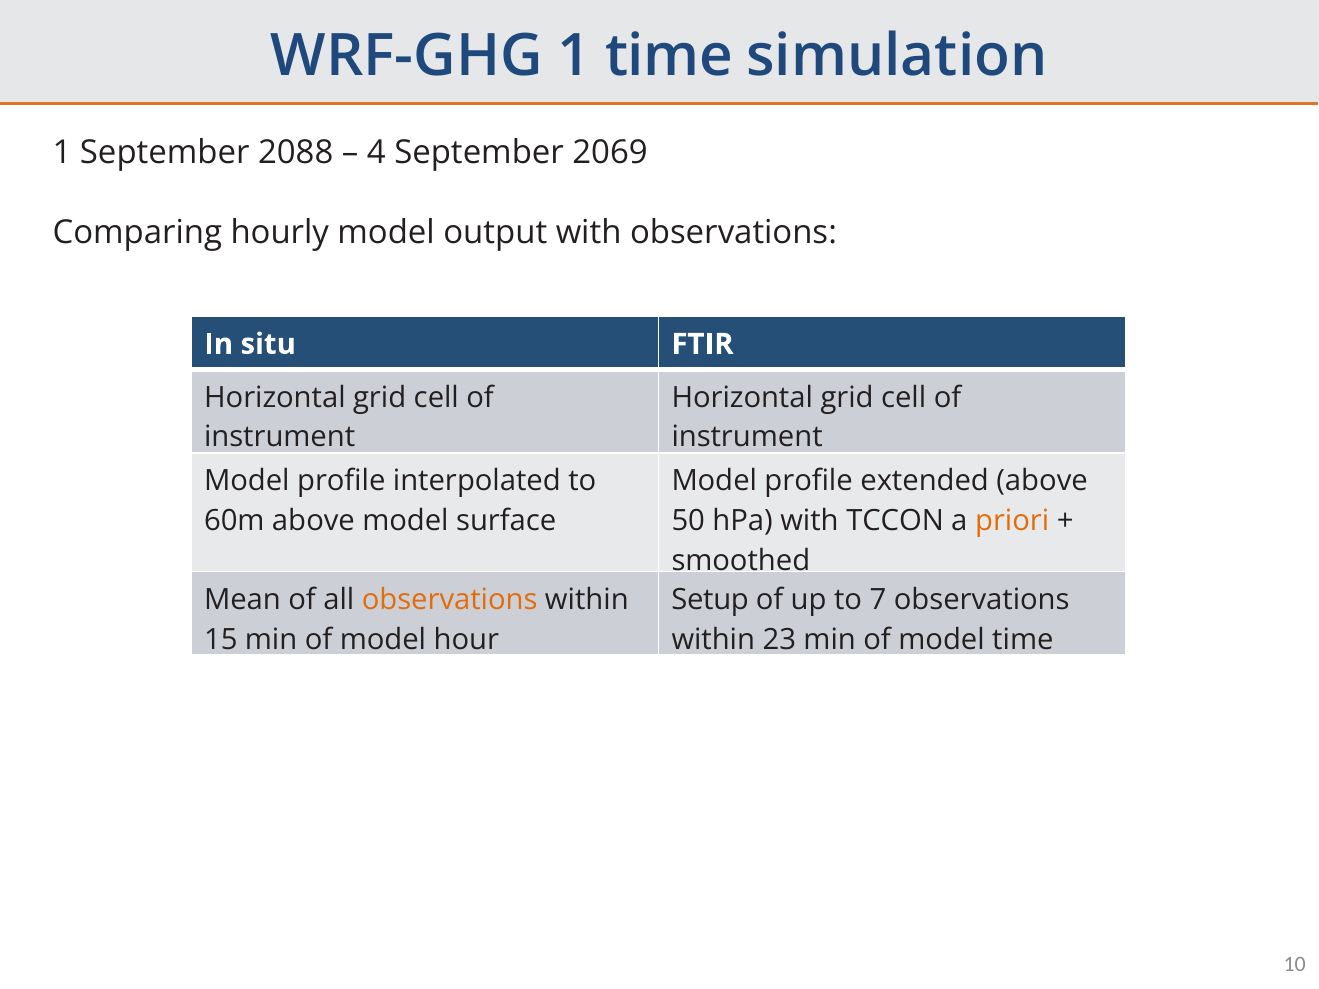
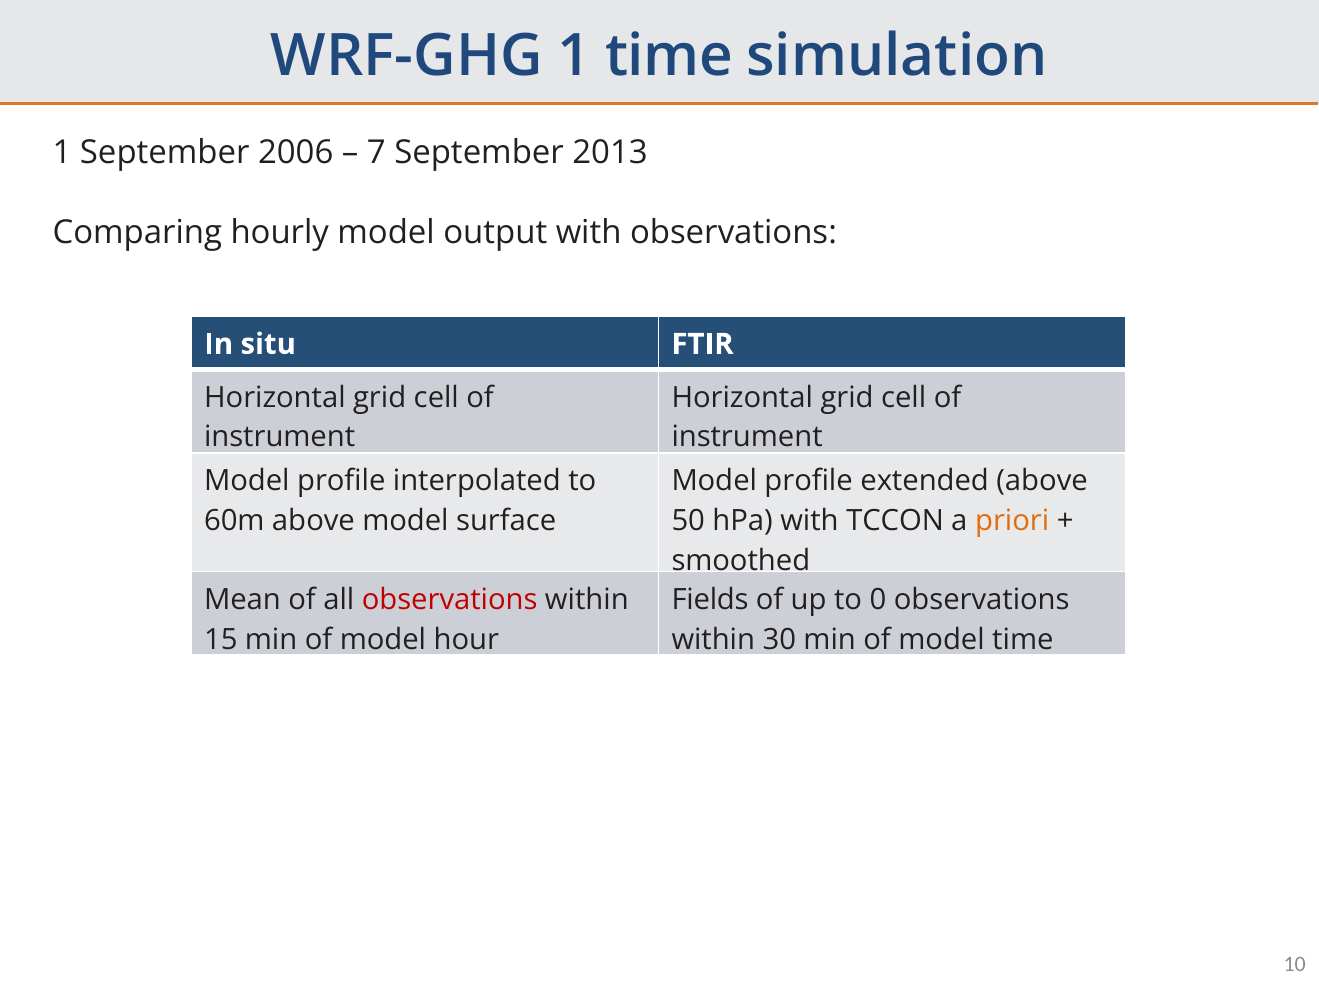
2088: 2088 -> 2006
4: 4 -> 7
2069: 2069 -> 2013
observations at (450, 600) colour: orange -> red
Setup: Setup -> Fields
7: 7 -> 0
23: 23 -> 30
